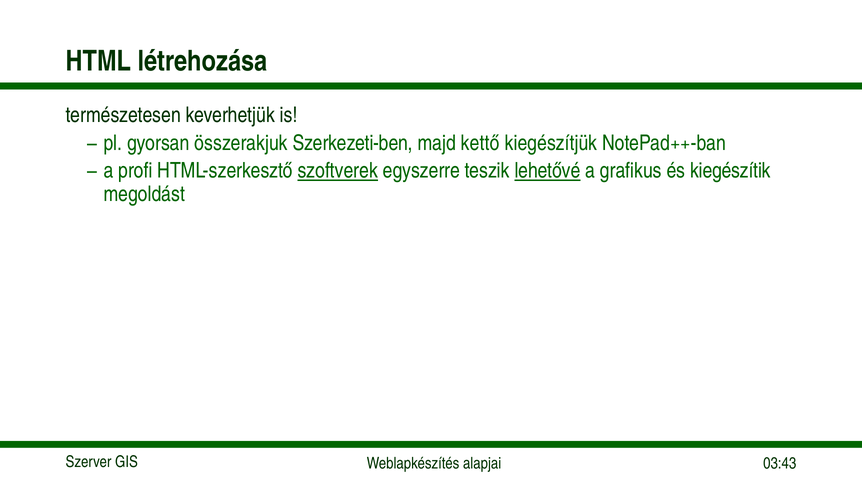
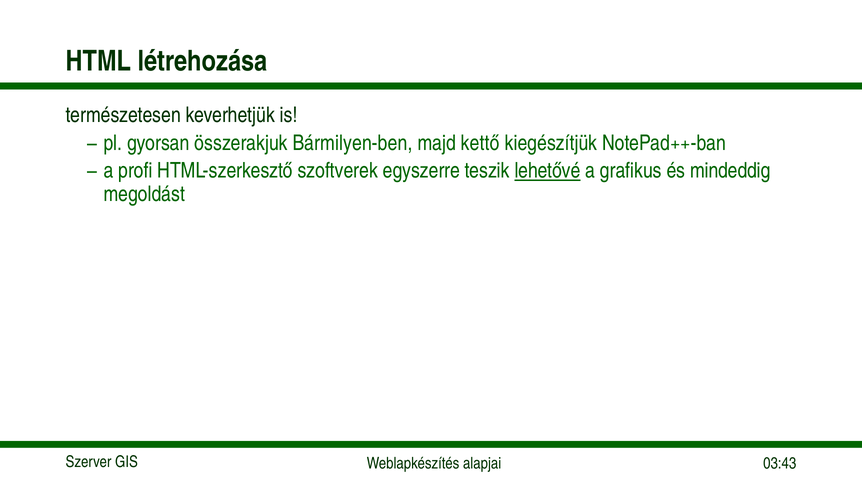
Szerkezeti-ben: Szerkezeti-ben -> Bármilyen-ben
szoftverek underline: present -> none
kiegészítik: kiegészítik -> mindeddig
